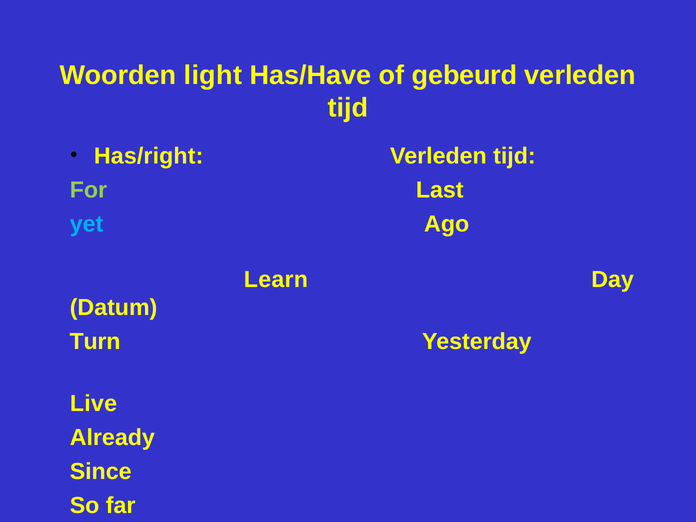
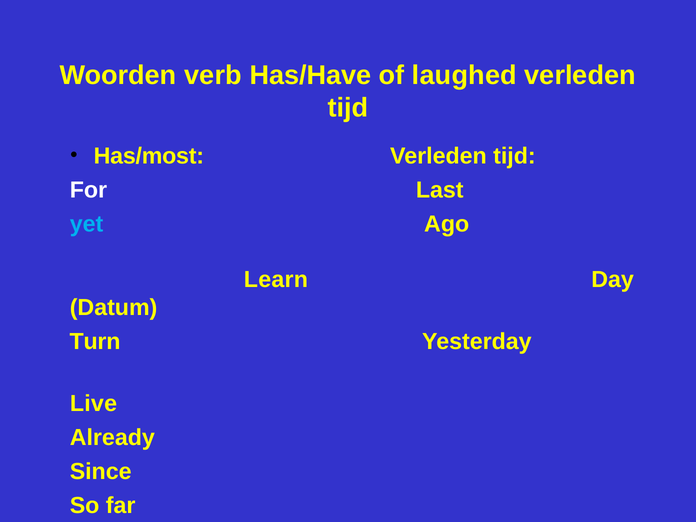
light: light -> verb
gebeurd: gebeurd -> laughed
Has/right: Has/right -> Has/most
For colour: light green -> white
